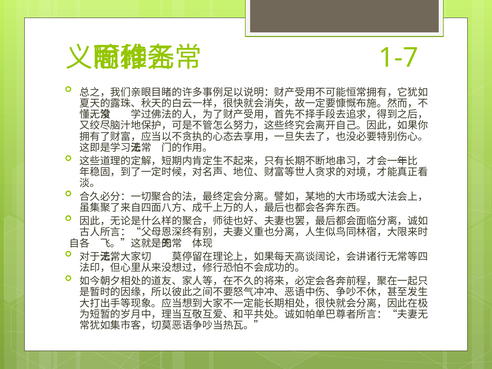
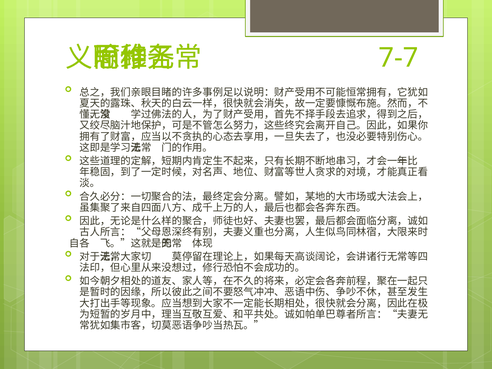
1-7: 1-7 -> 7-7
